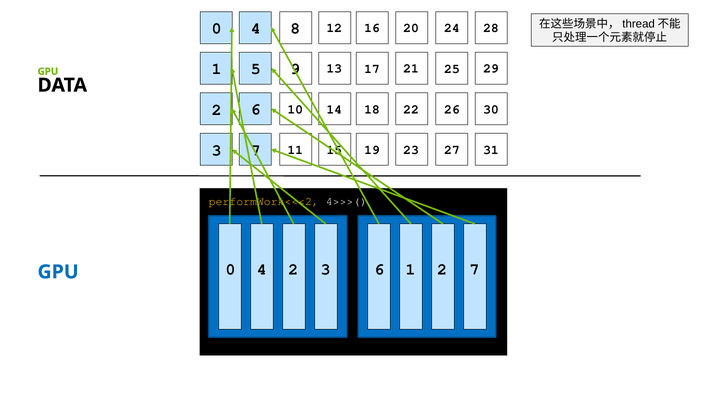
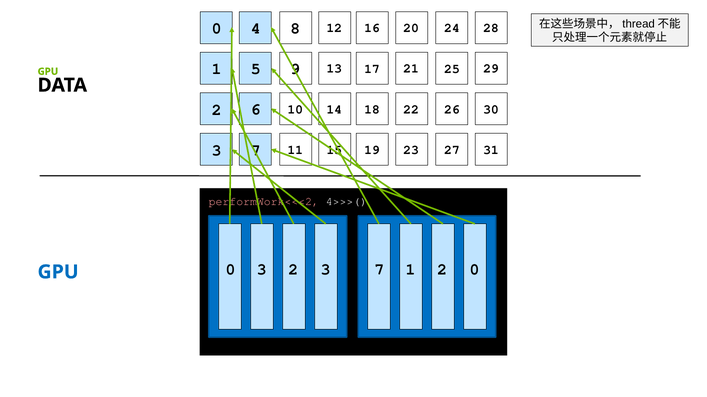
performWork<<<2 colour: yellow -> pink
0 4: 4 -> 3
3 6: 6 -> 7
2 7: 7 -> 0
